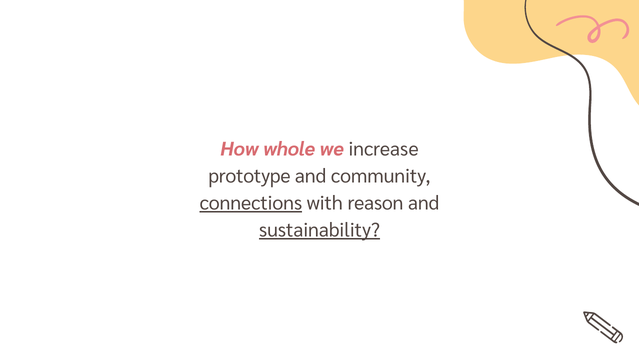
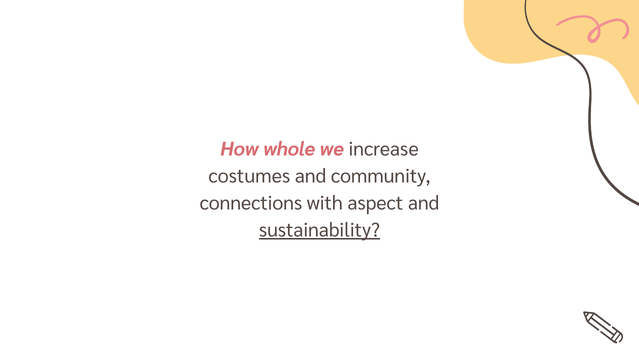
prototype: prototype -> costumes
connections underline: present -> none
reason: reason -> aspect
